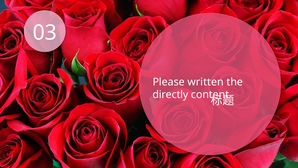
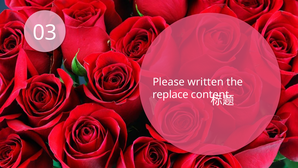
directly: directly -> replace
